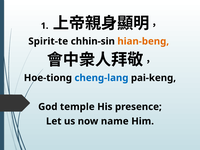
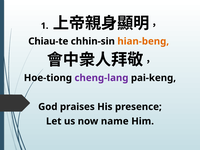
Spirit-te: Spirit-te -> Chiau-te
cheng-lang colour: blue -> purple
temple: temple -> praises
